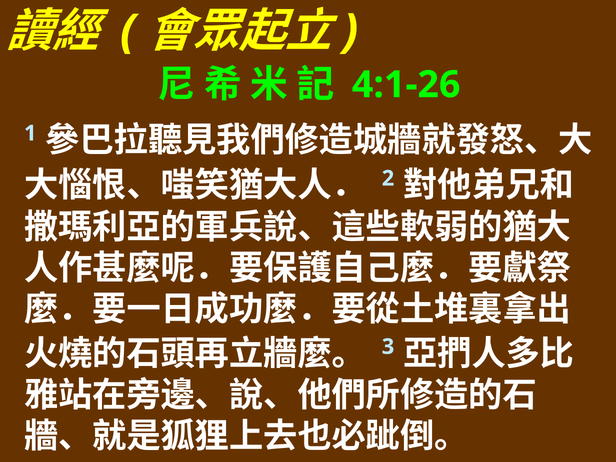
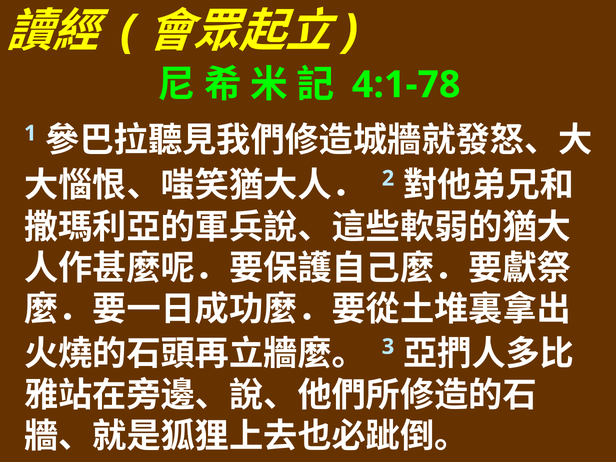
4:1-26: 4:1-26 -> 4:1-78
